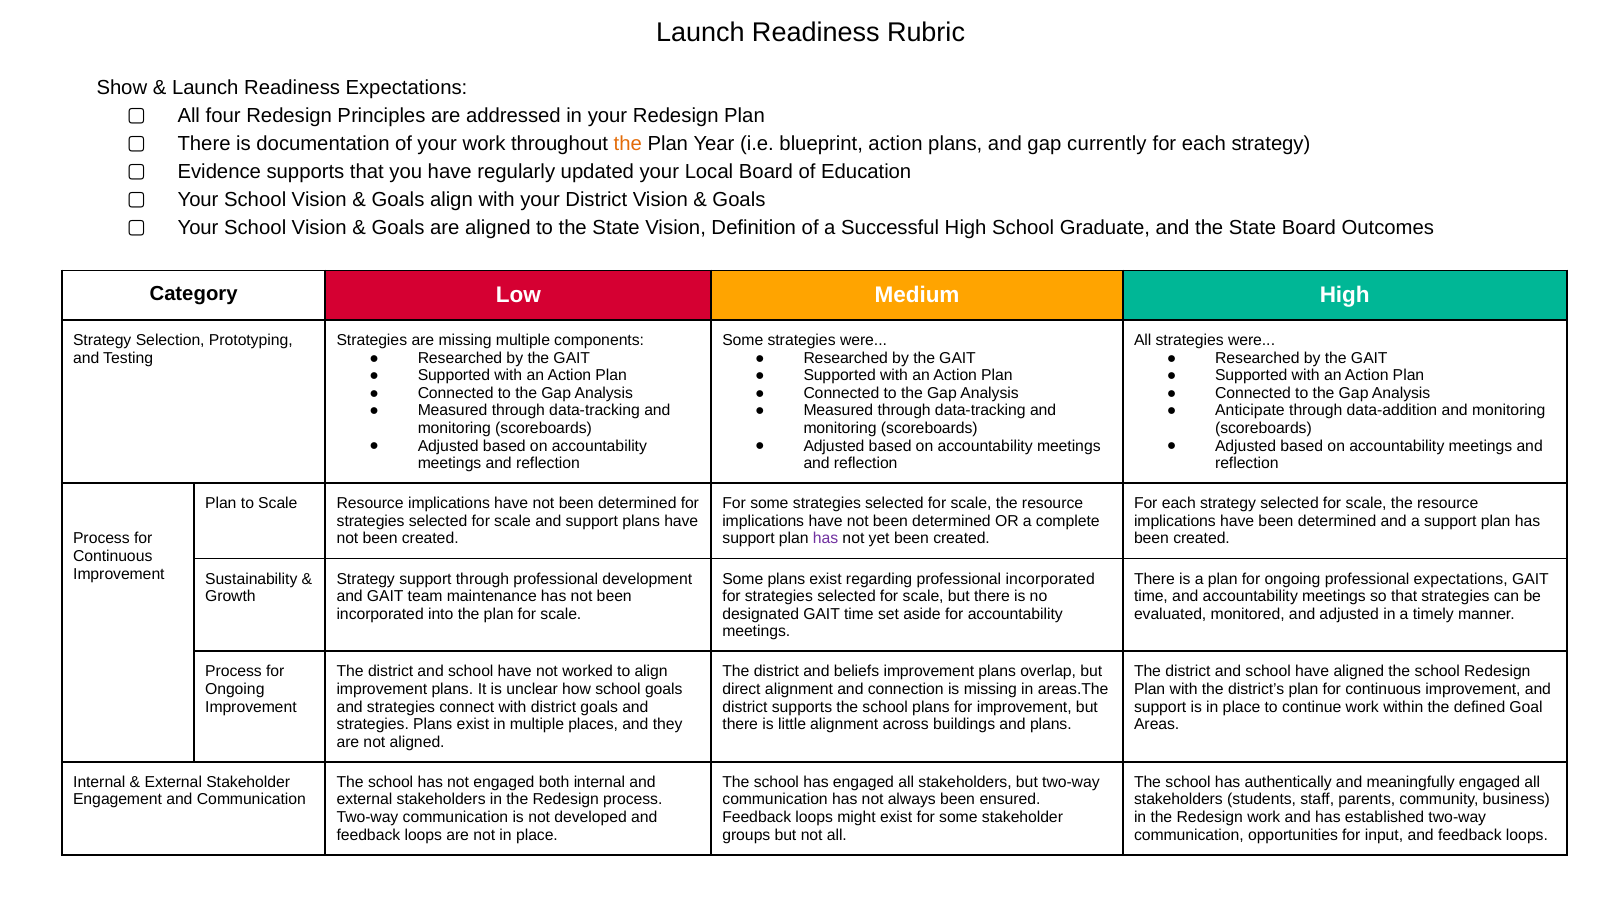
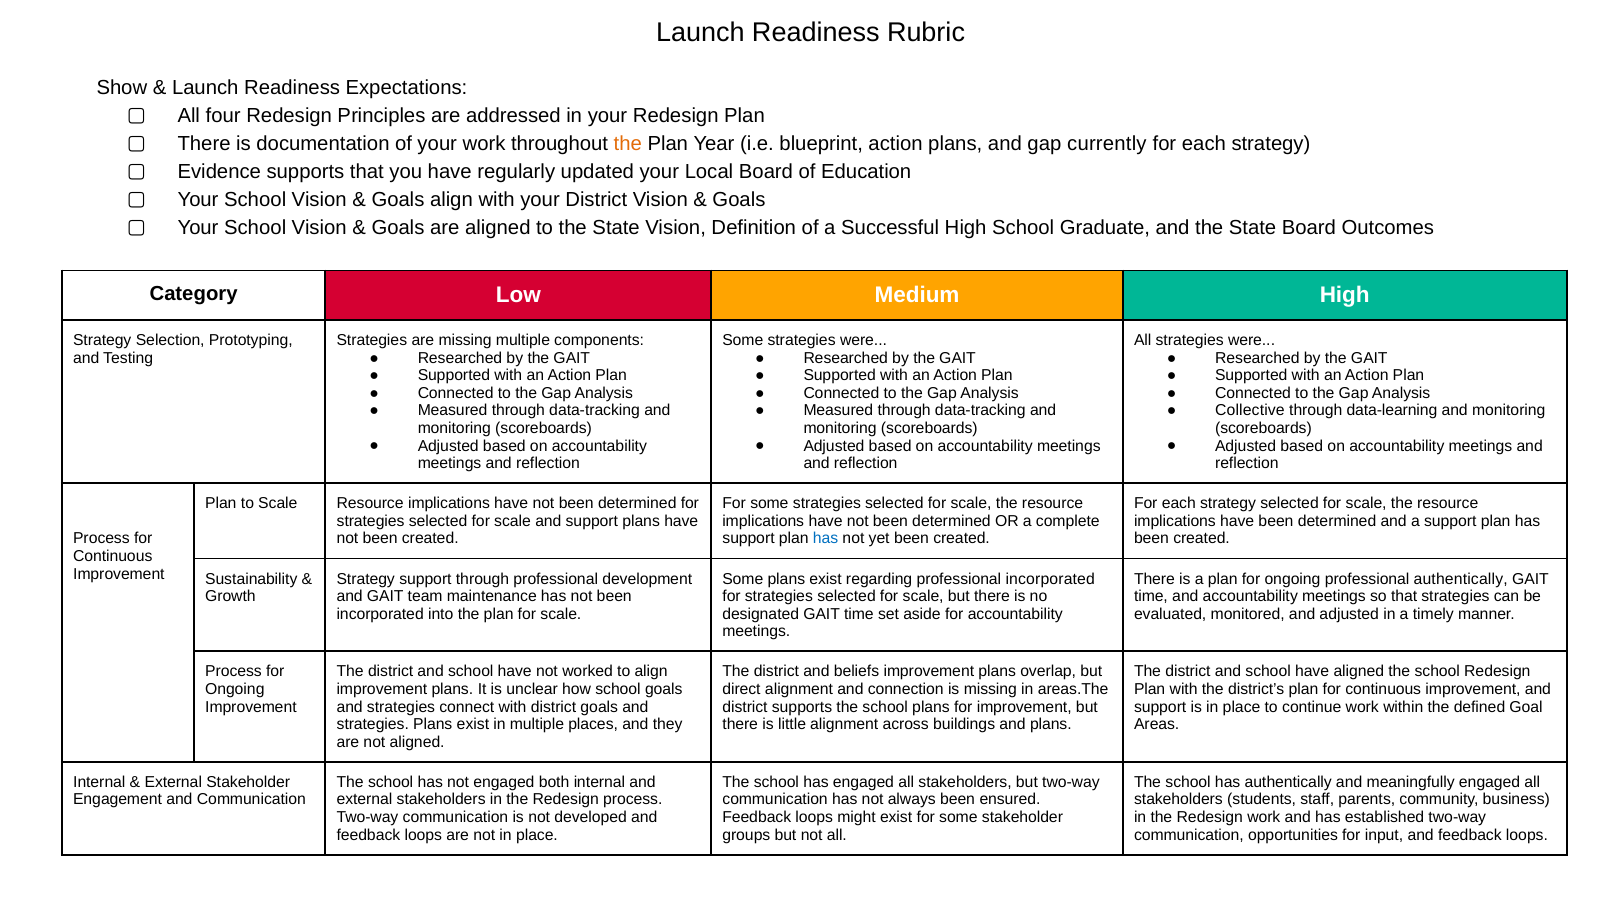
Anticipate: Anticipate -> Collective
data-addition: data-addition -> data-learning
has at (826, 538) colour: purple -> blue
professional expectations: expectations -> authentically
